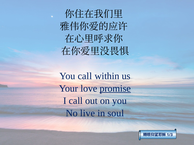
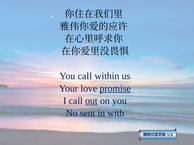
out underline: none -> present
live: live -> sent
soul: soul -> with
